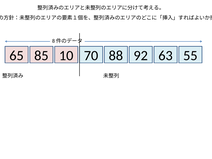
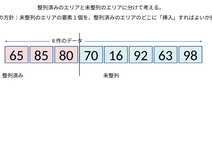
10: 10 -> 80
88: 88 -> 16
55: 55 -> 98
